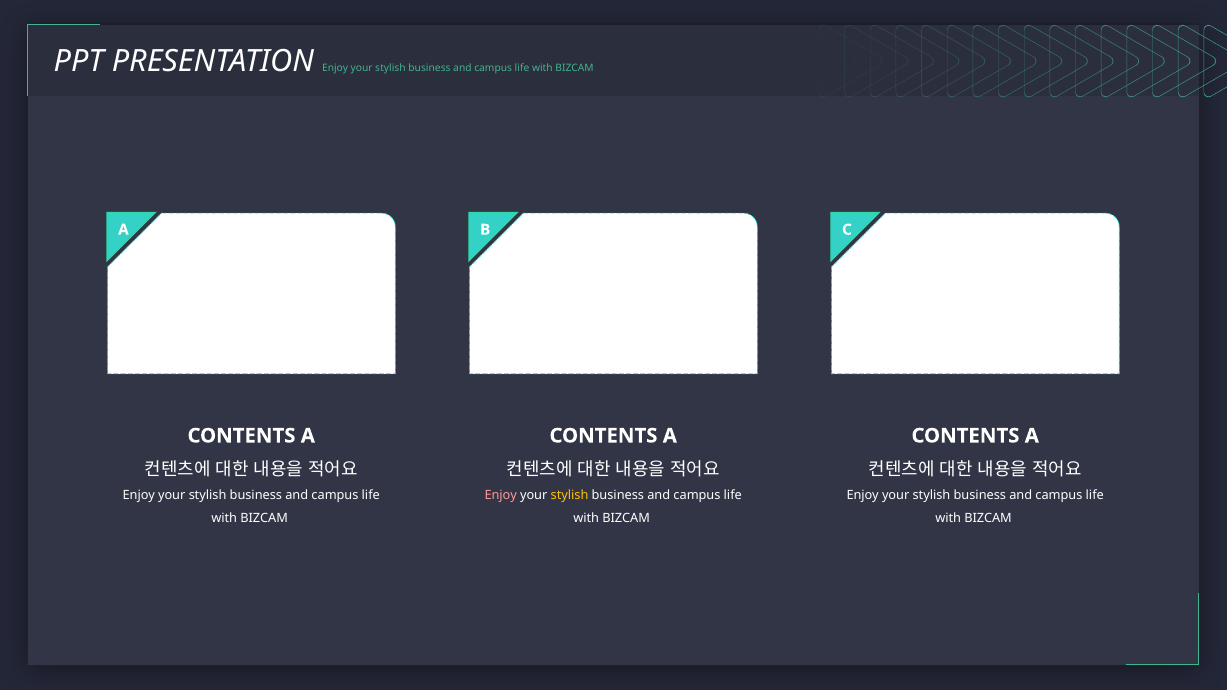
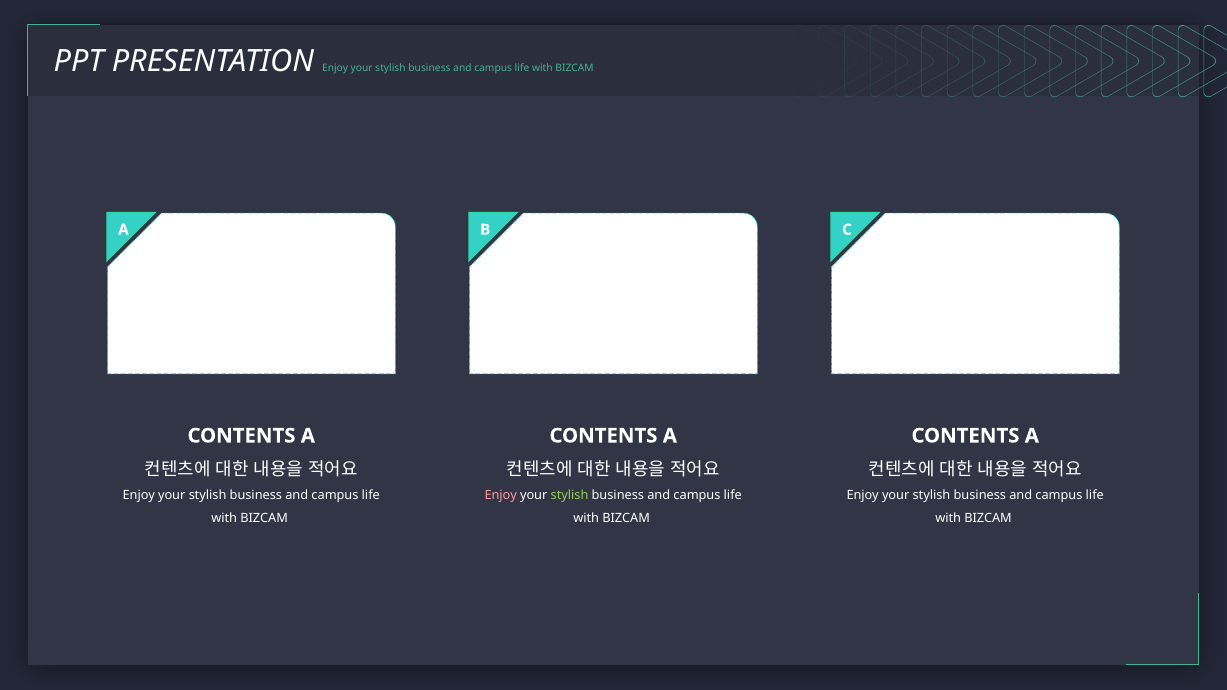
stylish at (570, 495) colour: yellow -> light green
